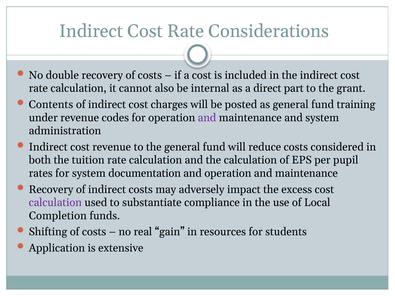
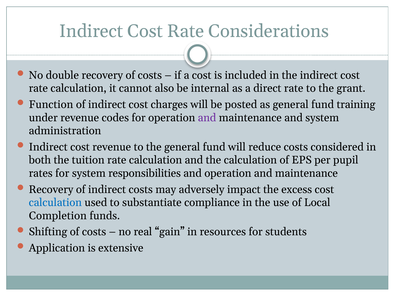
direct part: part -> rate
Contents: Contents -> Function
documentation: documentation -> responsibilities
calculation at (55, 203) colour: purple -> blue
